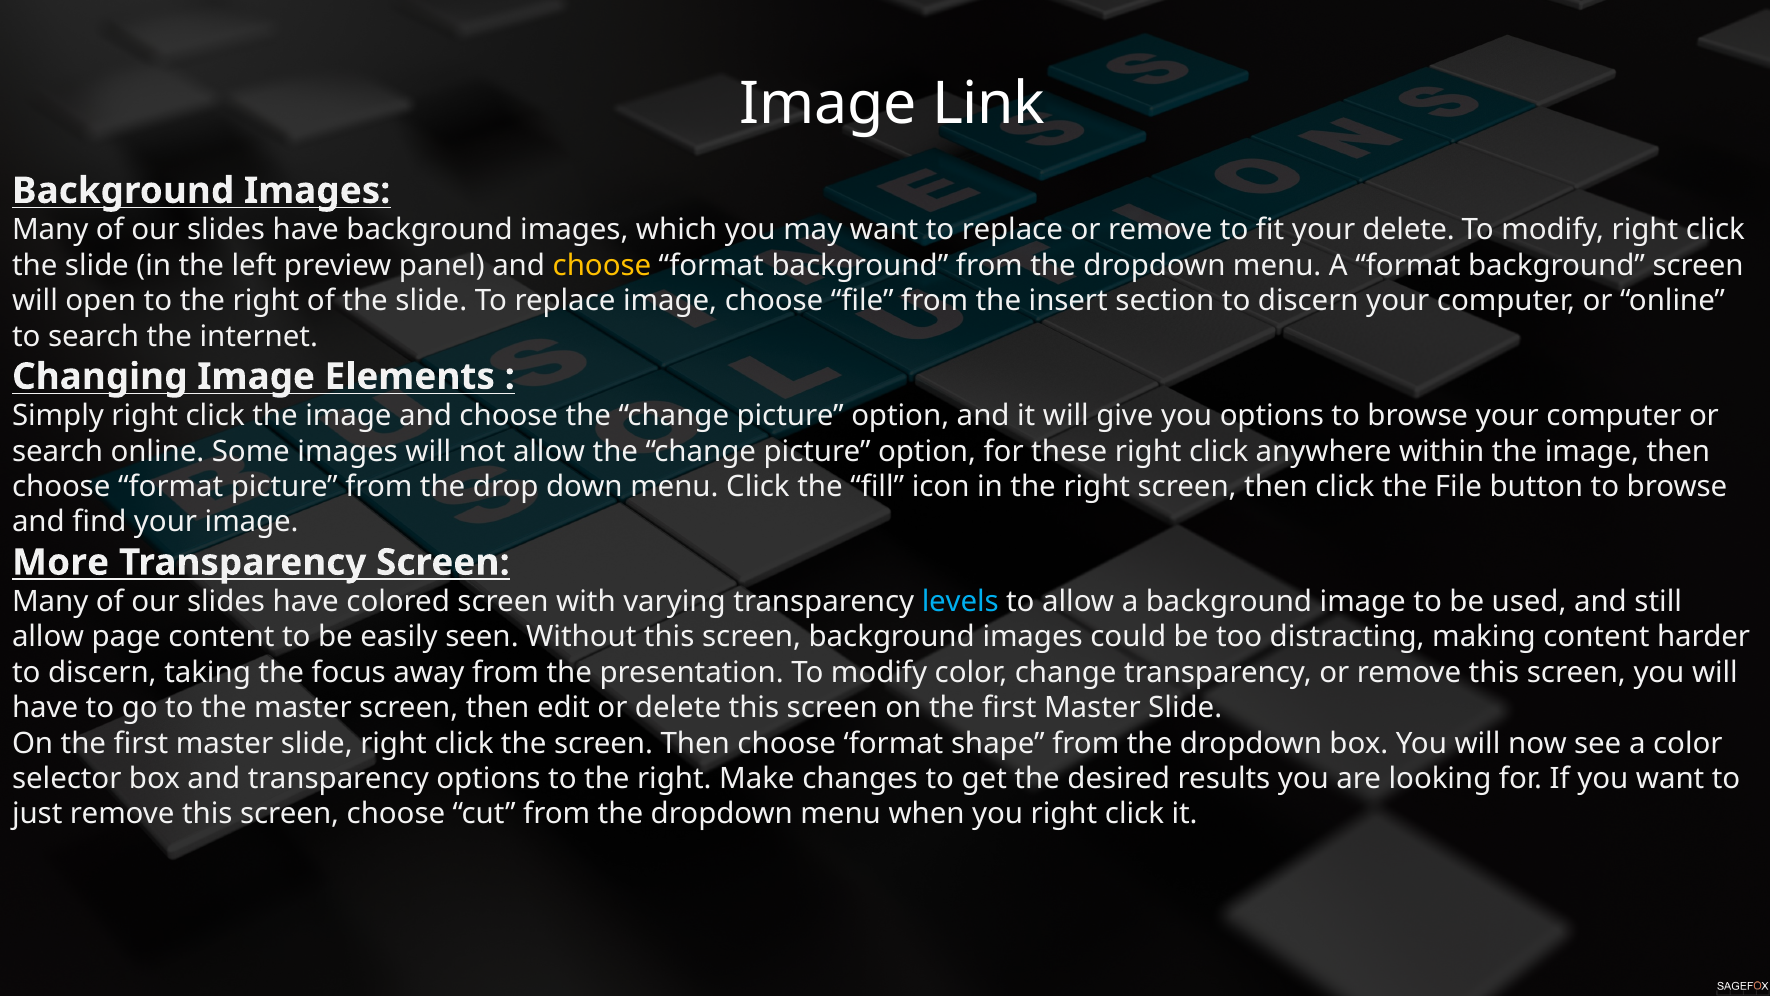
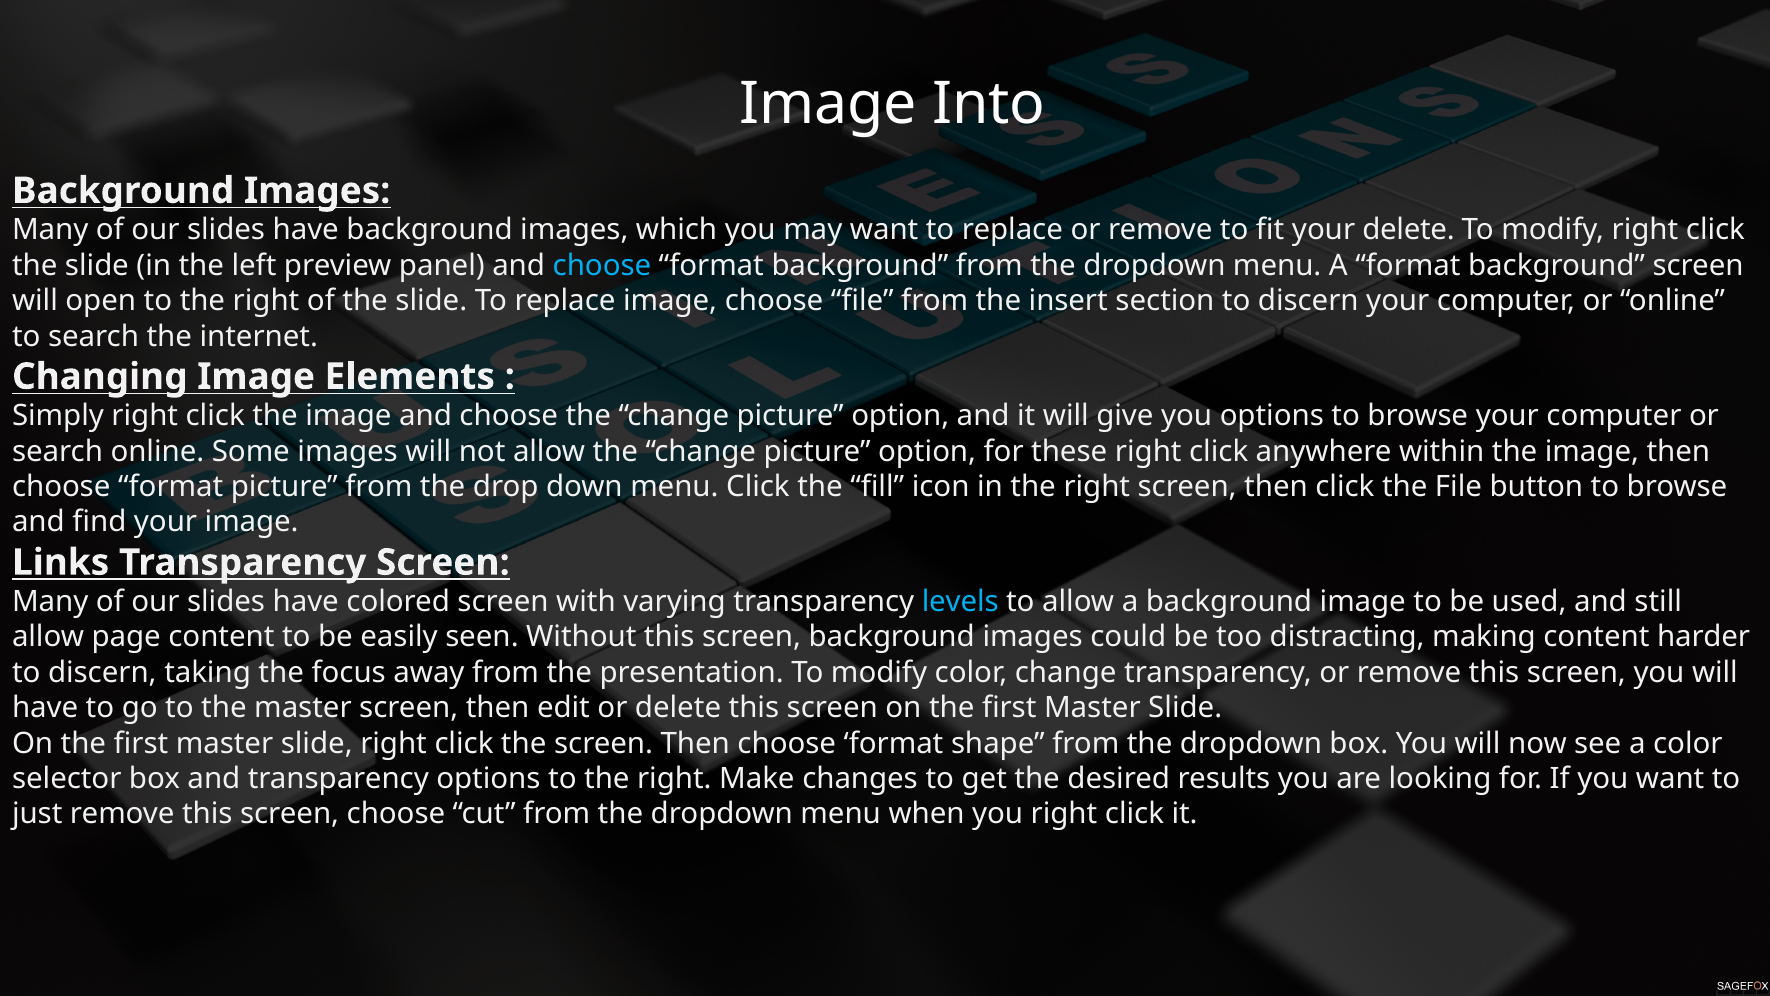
Link: Link -> Into
choose at (602, 265) colour: yellow -> light blue
More: More -> Links
